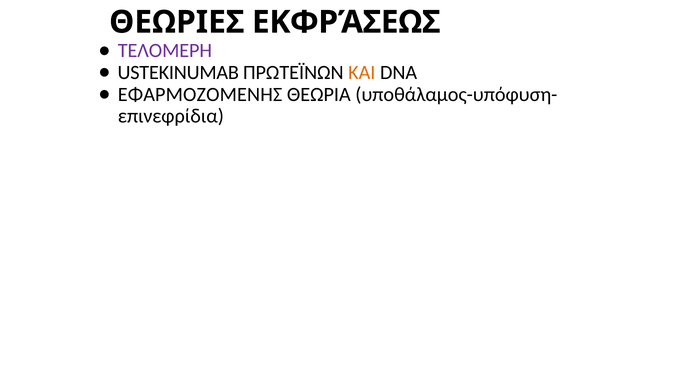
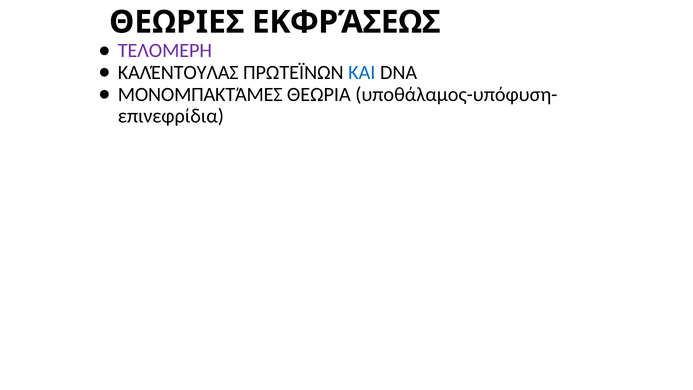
USTEKINUMAB: USTEKINUMAB -> ΚΑΛΈΝΤΟΥΛΑΣ
ΚΑΙ colour: orange -> blue
ΕΦΑΡΜΟΖΟΜΕΝΗΣ: ΕΦΑΡΜΟΖΟΜΕΝΗΣ -> ΜΟΝΟΜΠΑΚΤΆΜΕΣ
